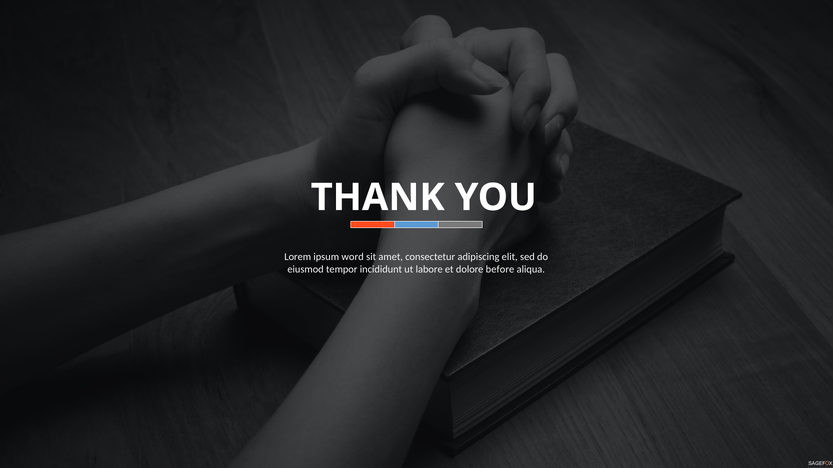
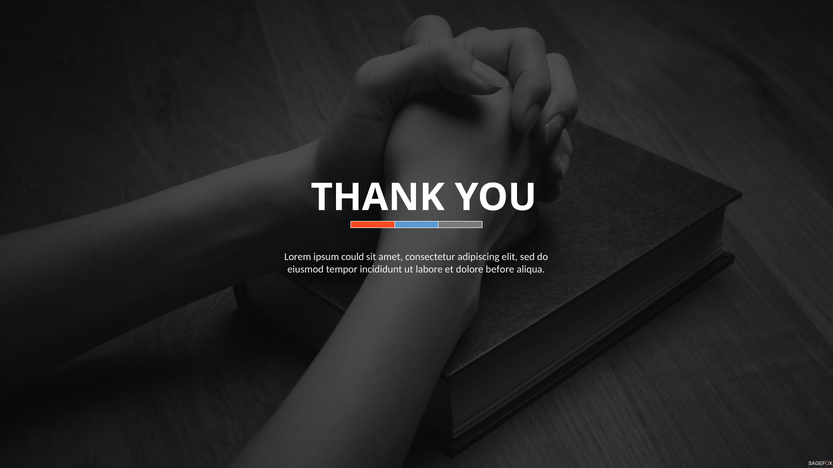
word: word -> could
